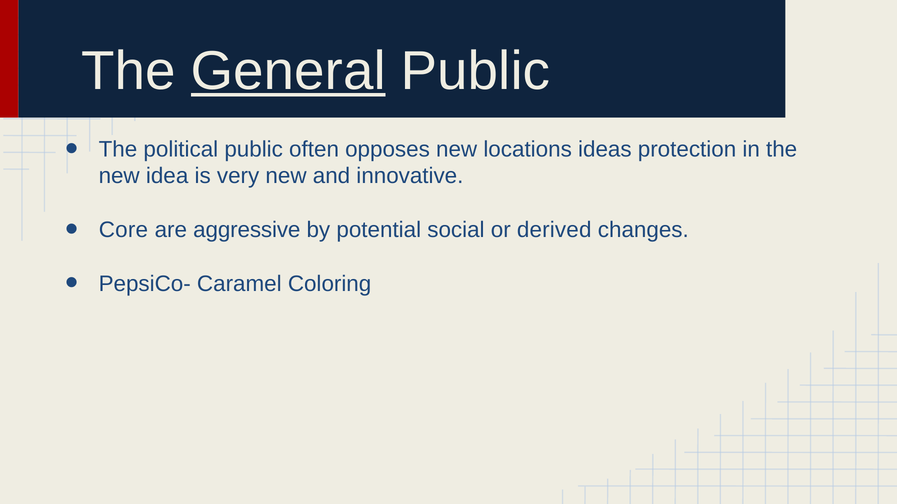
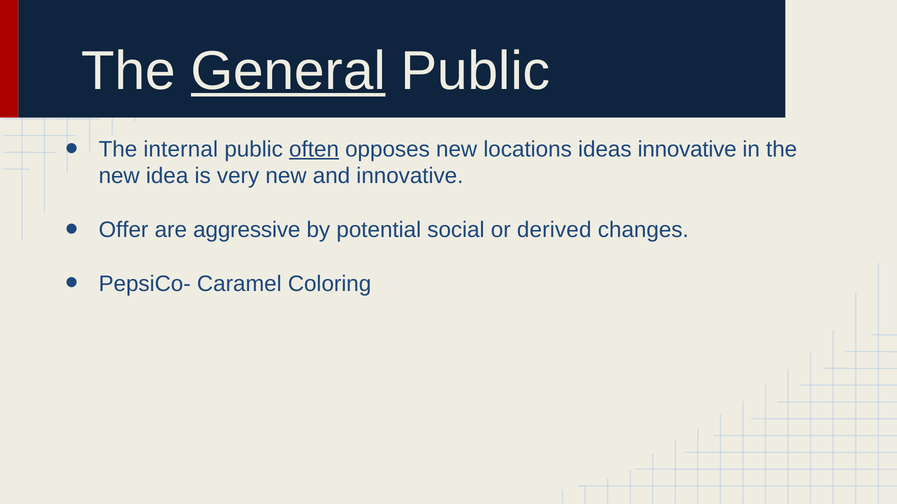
political: political -> internal
often underline: none -> present
ideas protection: protection -> innovative
Core: Core -> Offer
